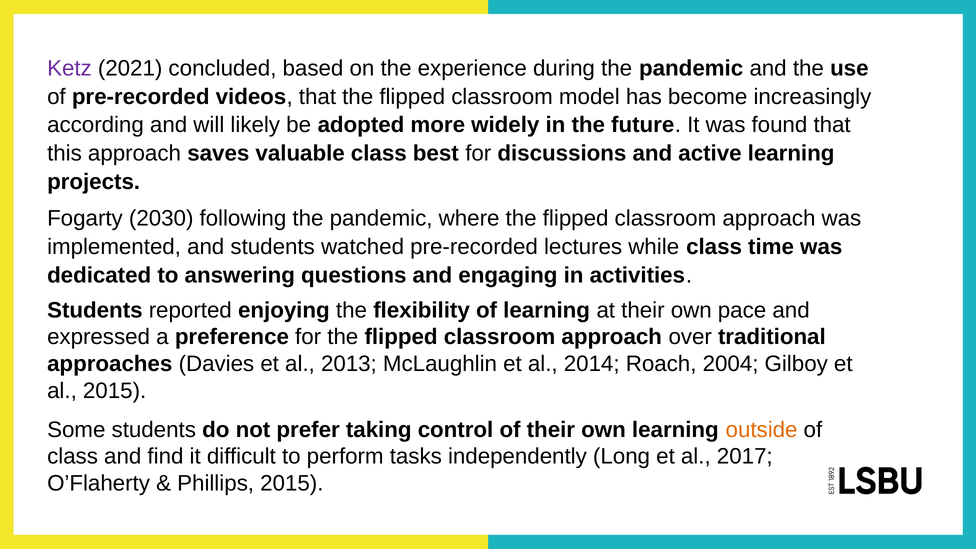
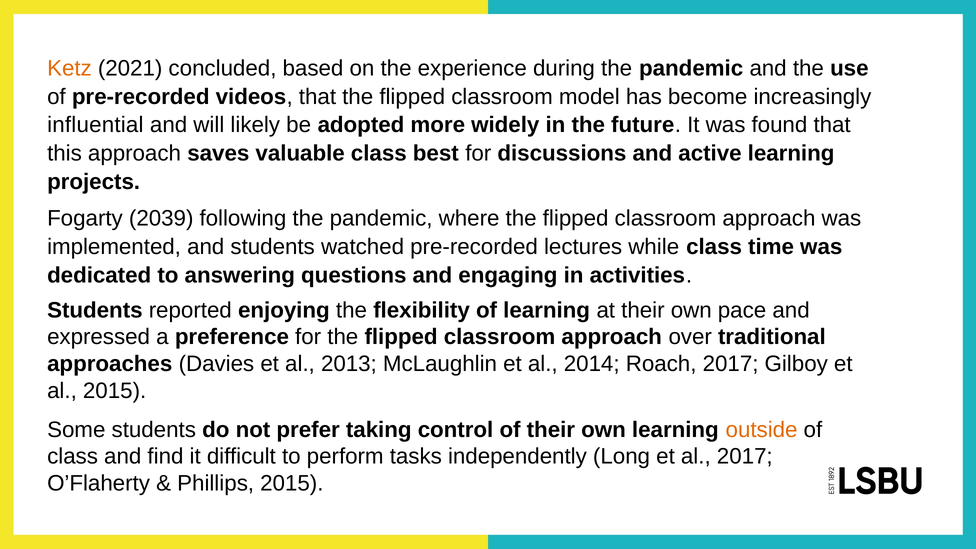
Ketz colour: purple -> orange
according: according -> influential
2030: 2030 -> 2039
Roach 2004: 2004 -> 2017
